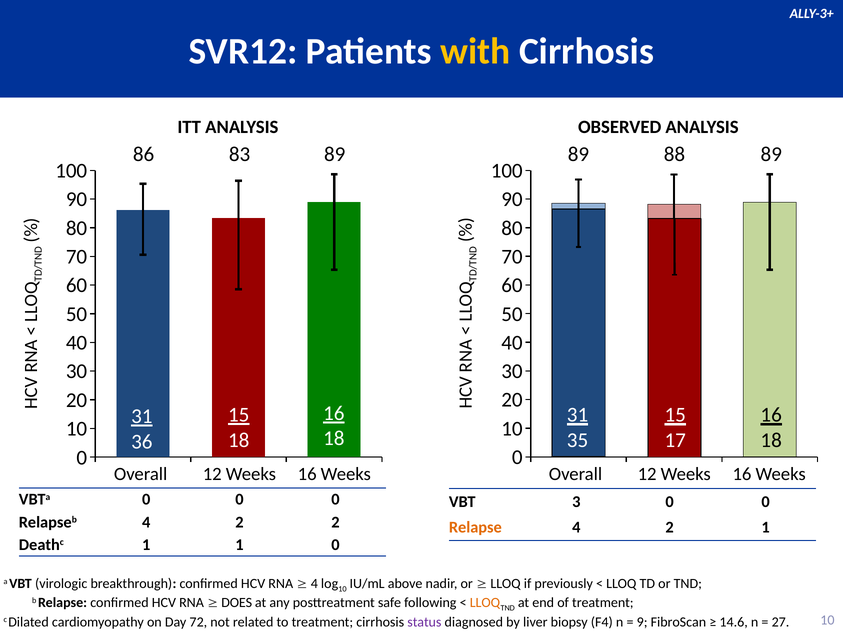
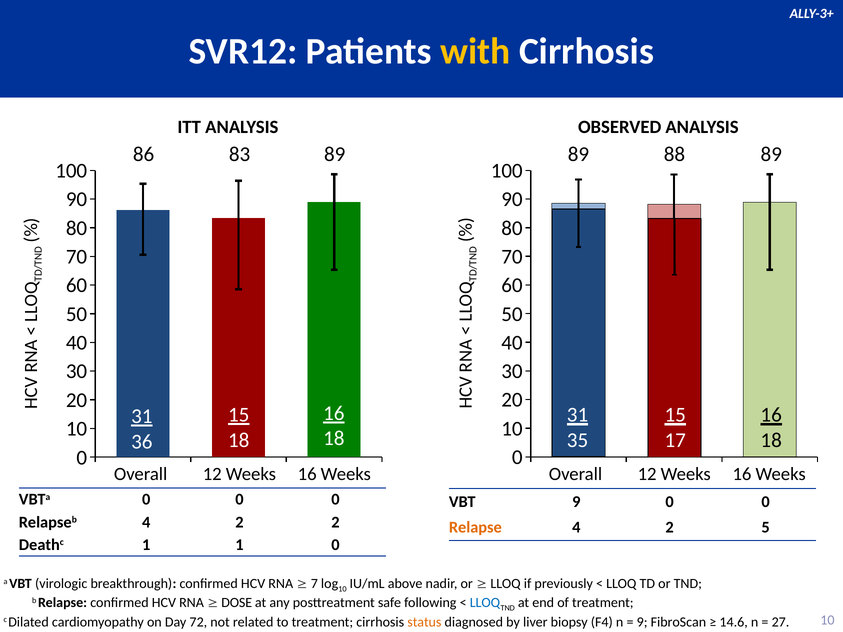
VBT 3: 3 -> 9
2 1: 1 -> 5
4 at (314, 584): 4 -> 7
DOES: DOES -> DOSE
LLOQ at (485, 603) colour: orange -> blue
status colour: purple -> orange
